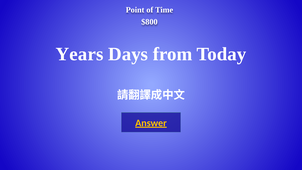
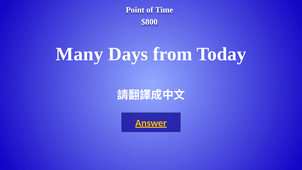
Years: Years -> Many
